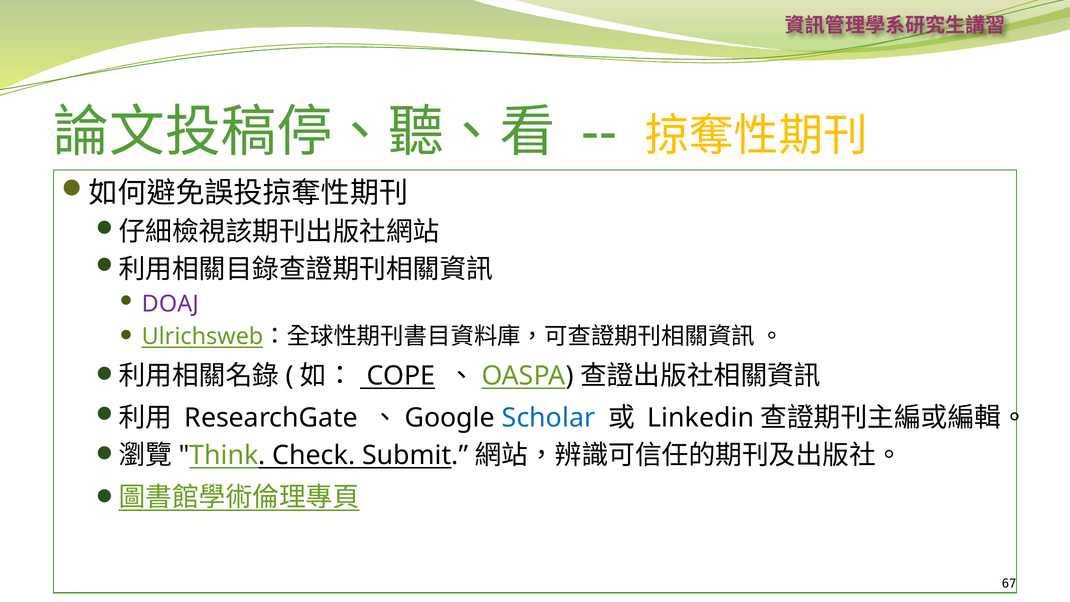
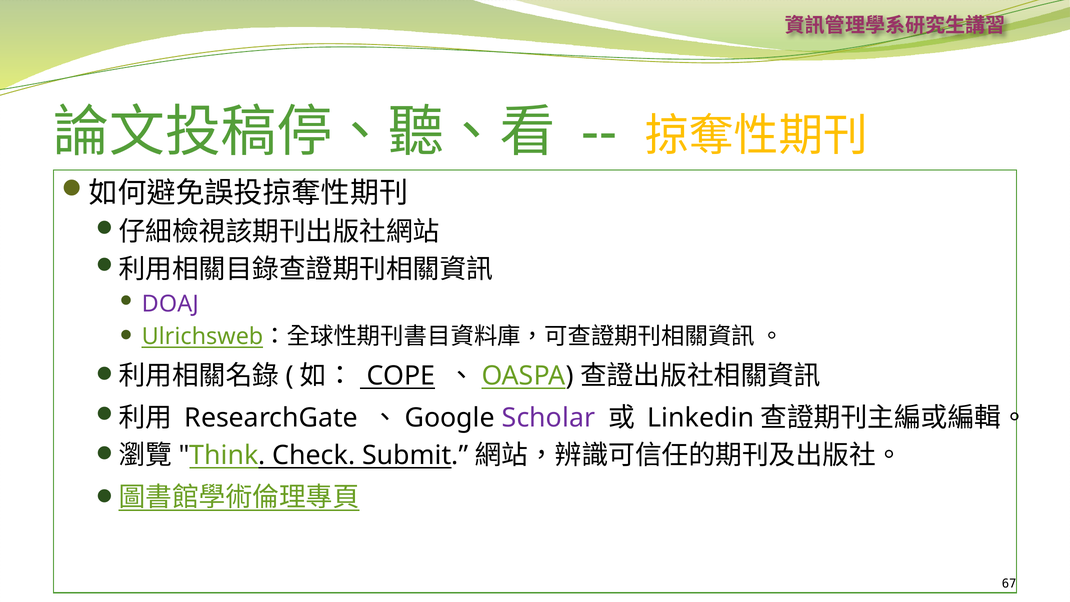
Scholar colour: blue -> purple
